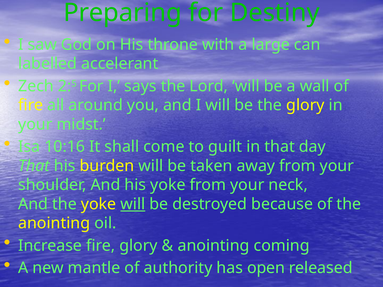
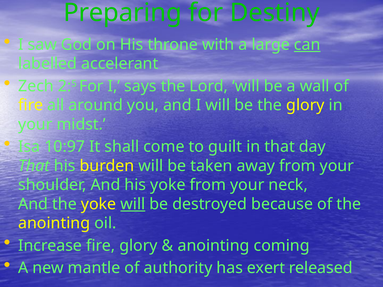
can underline: none -> present
10:16: 10:16 -> 10:97
open: open -> exert
